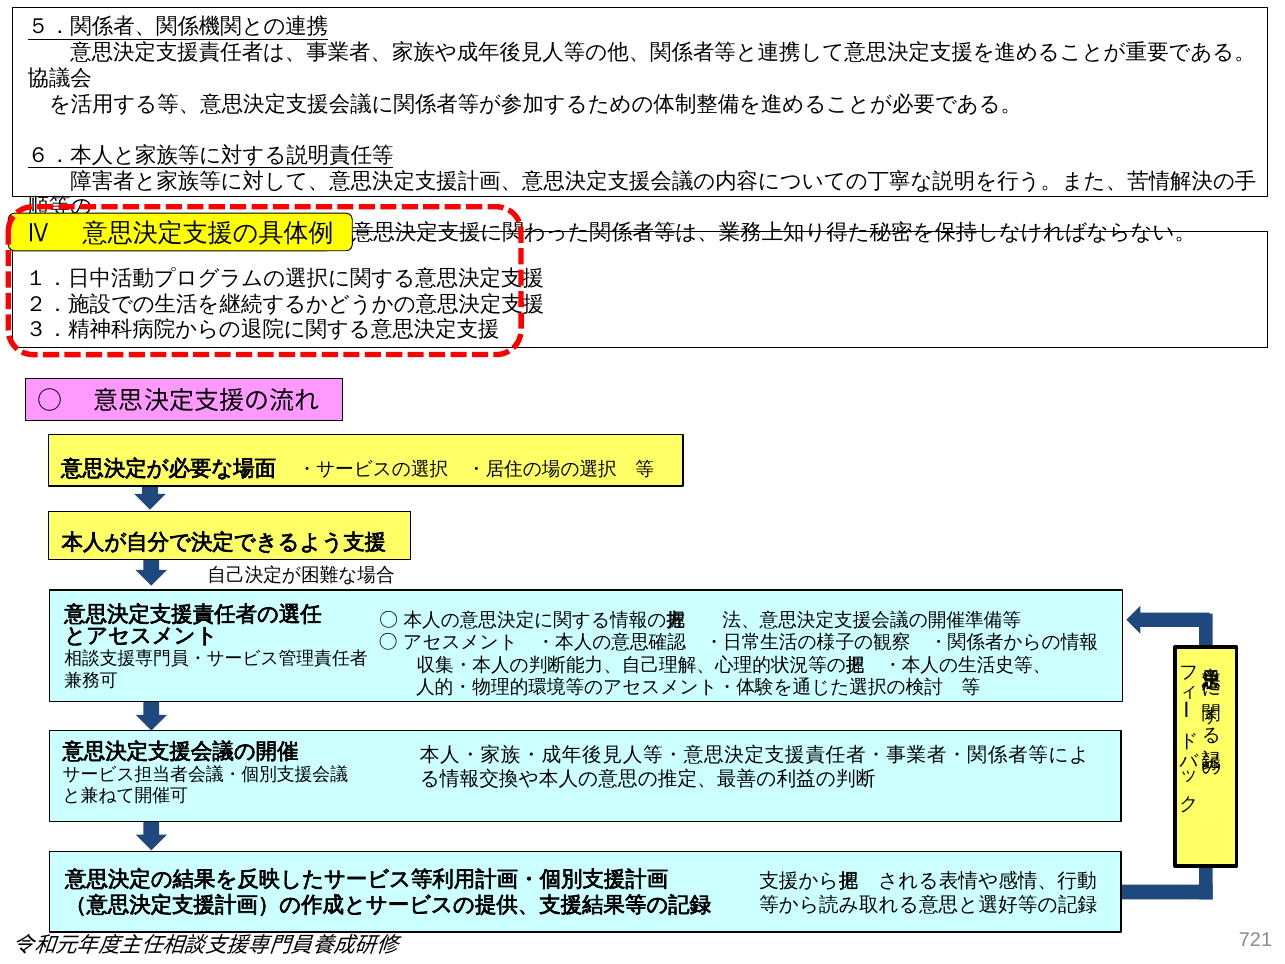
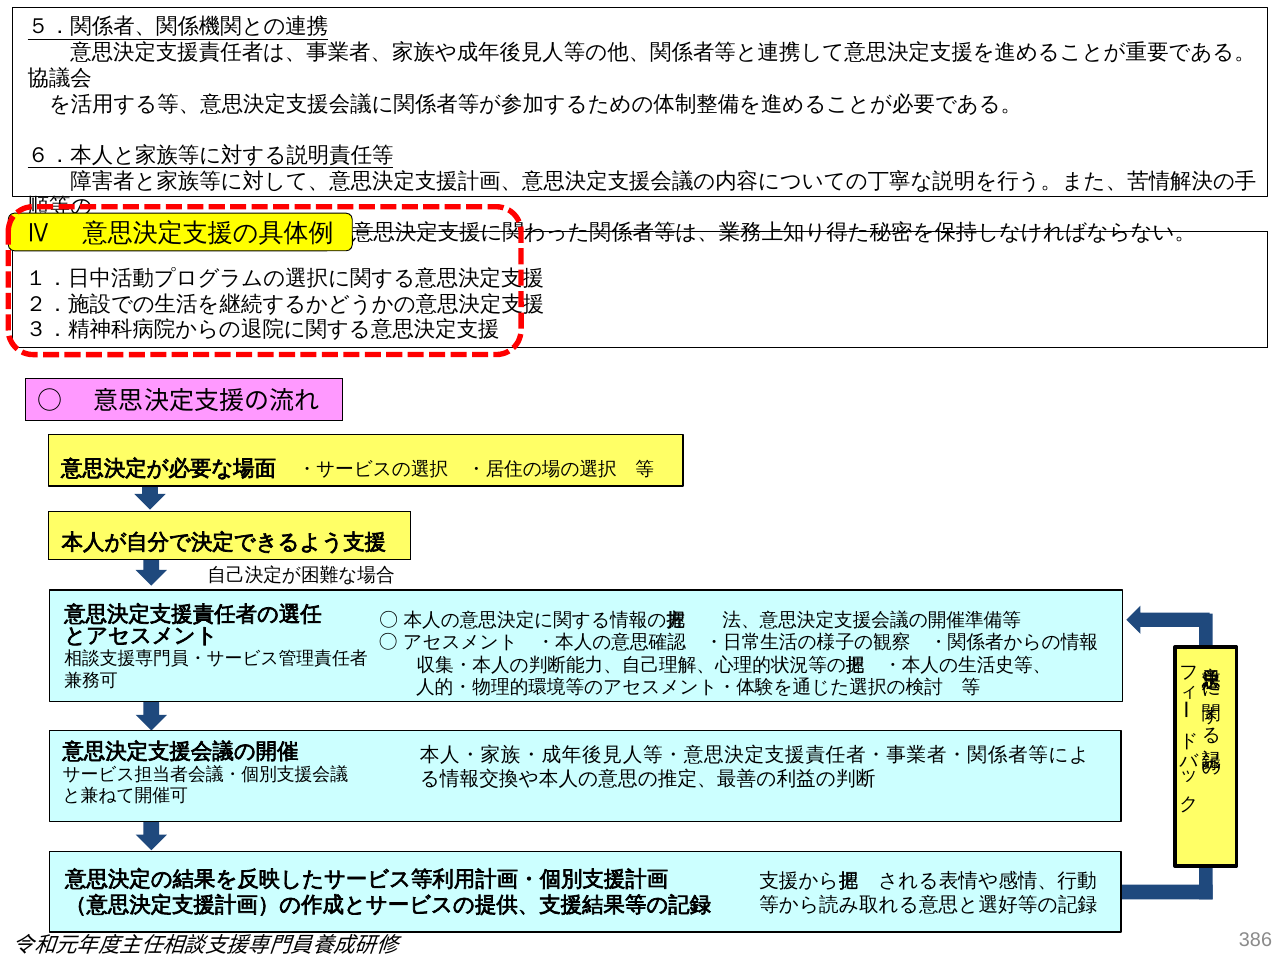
721: 721 -> 386
